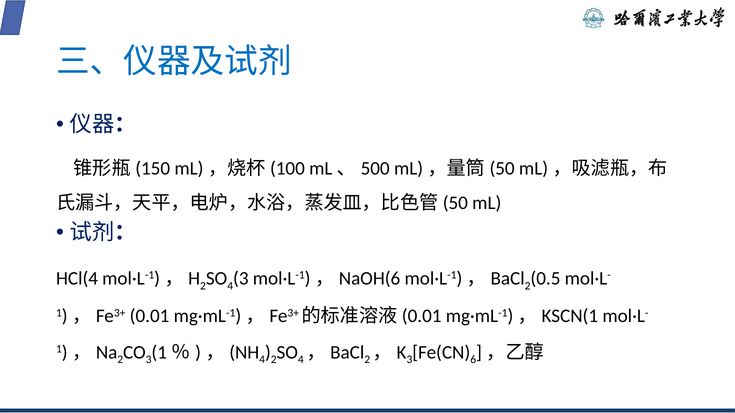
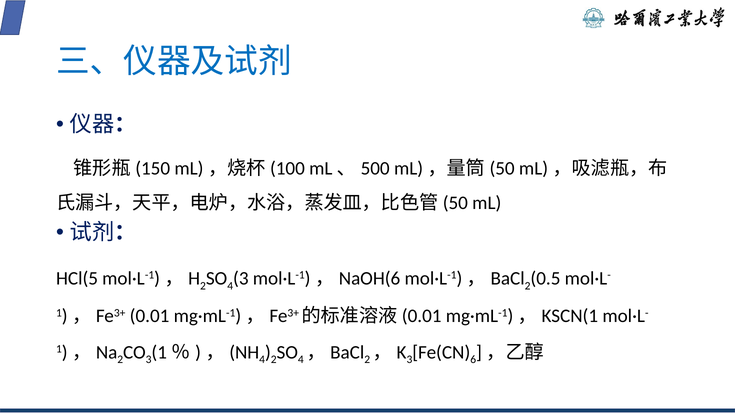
HCl(4: HCl(4 -> HCl(5
